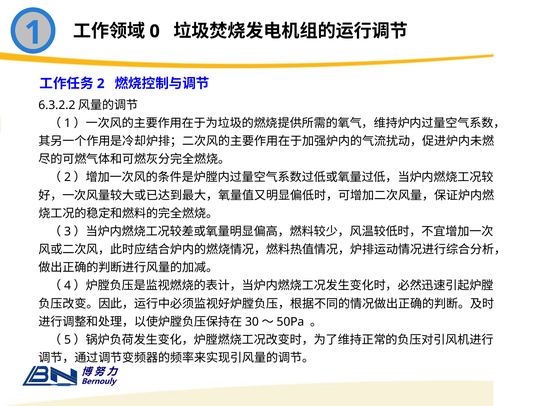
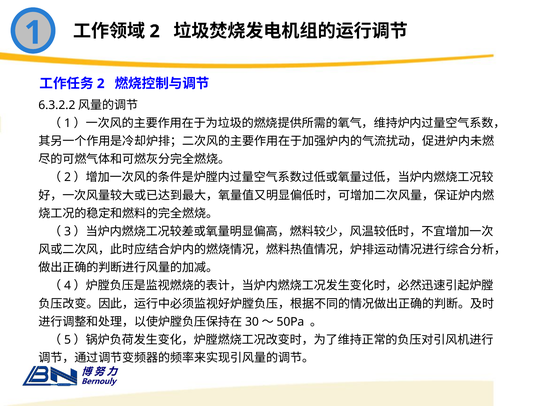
0 at (155, 31): 0 -> 2
